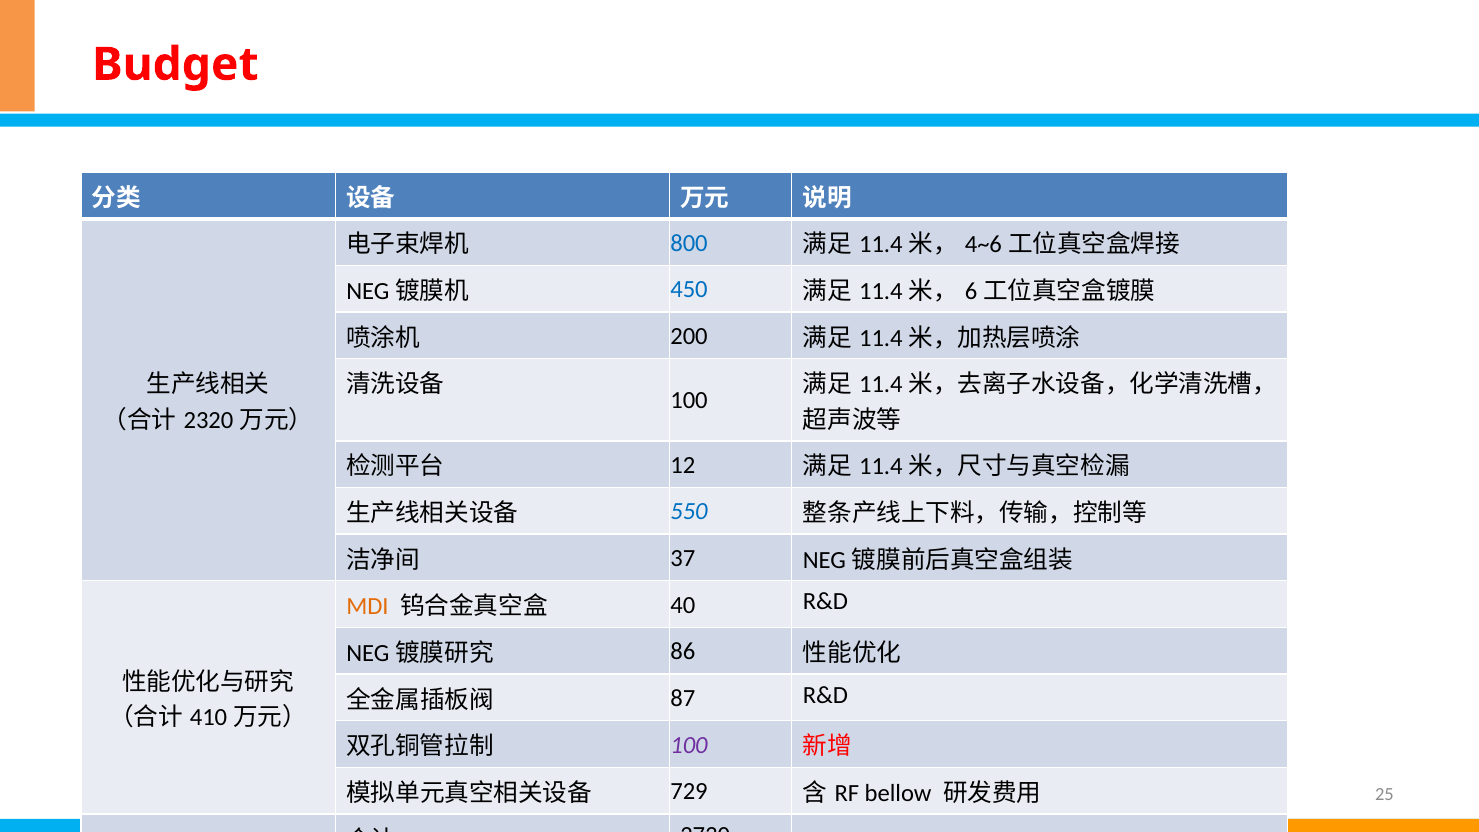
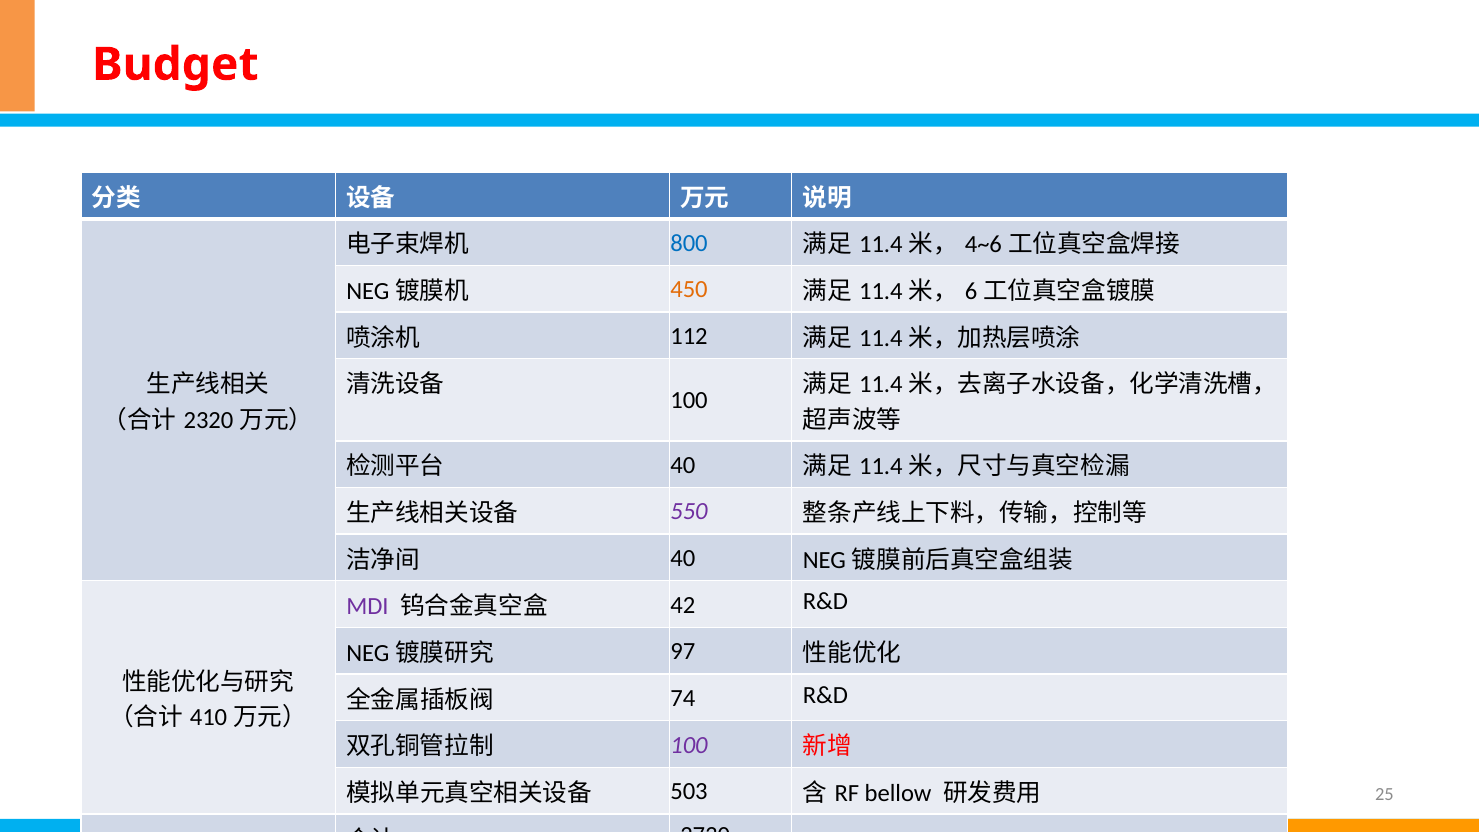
450 colour: blue -> orange
200: 200 -> 112
12 at (683, 465): 12 -> 40
550 colour: blue -> purple
37 at (683, 558): 37 -> 40
MDI colour: orange -> purple
40: 40 -> 42
86: 86 -> 97
87: 87 -> 74
729: 729 -> 503
